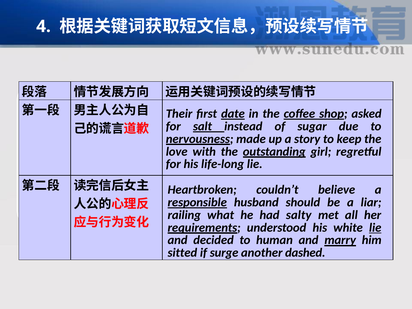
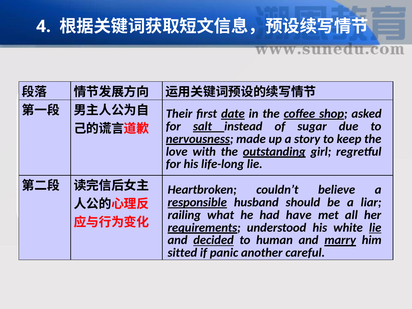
salty: salty -> have
decided underline: none -> present
surge: surge -> panic
dashed: dashed -> careful
